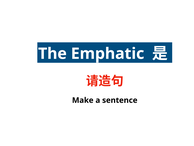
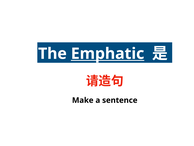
Emphatic underline: none -> present
